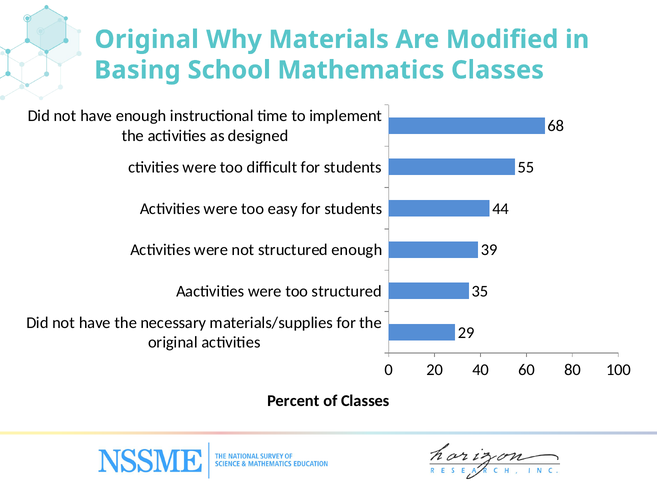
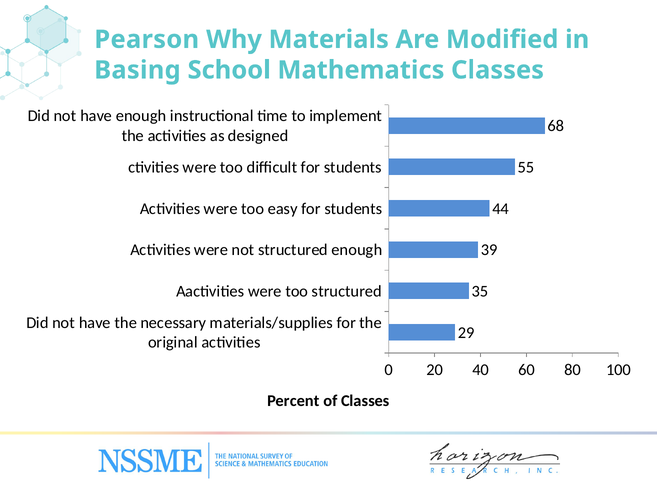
Original at (147, 40): Original -> Pearson
